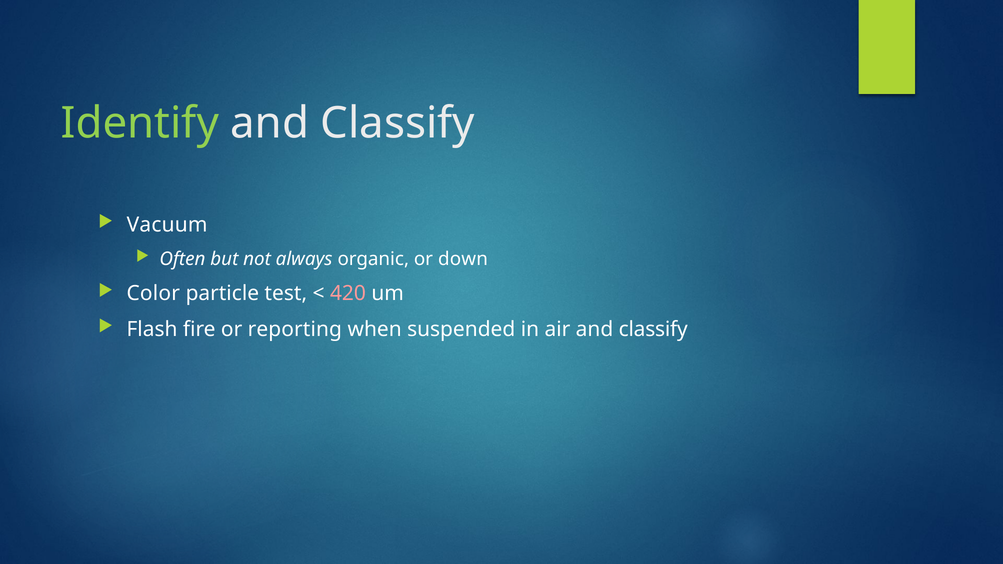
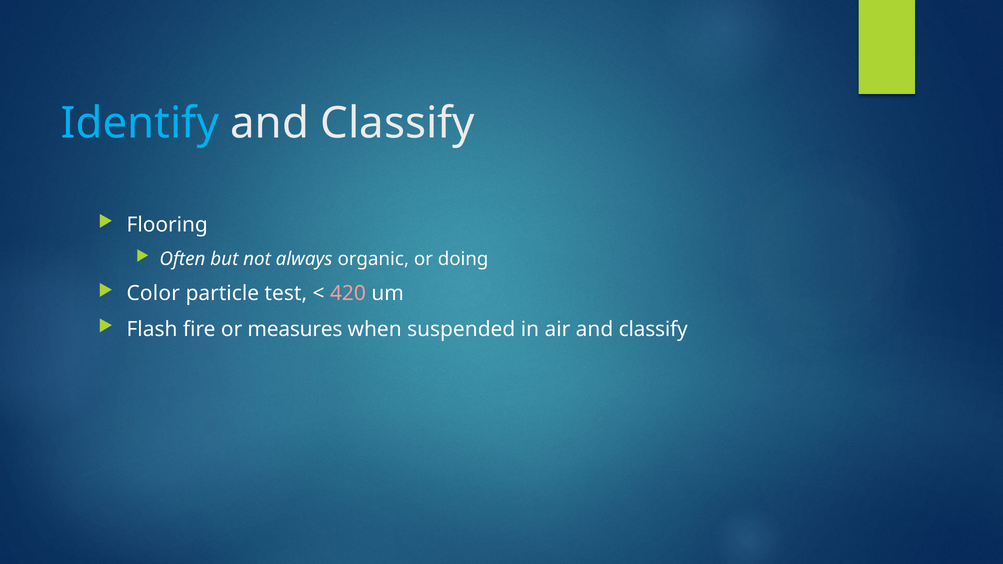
Identify colour: light green -> light blue
Vacuum: Vacuum -> Flooring
down: down -> doing
reporting: reporting -> measures
